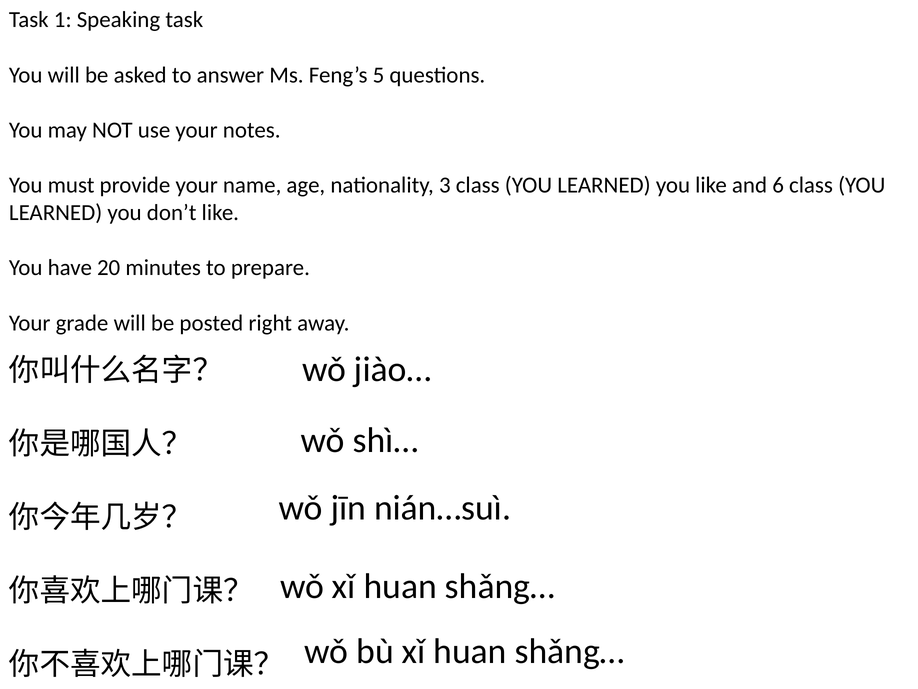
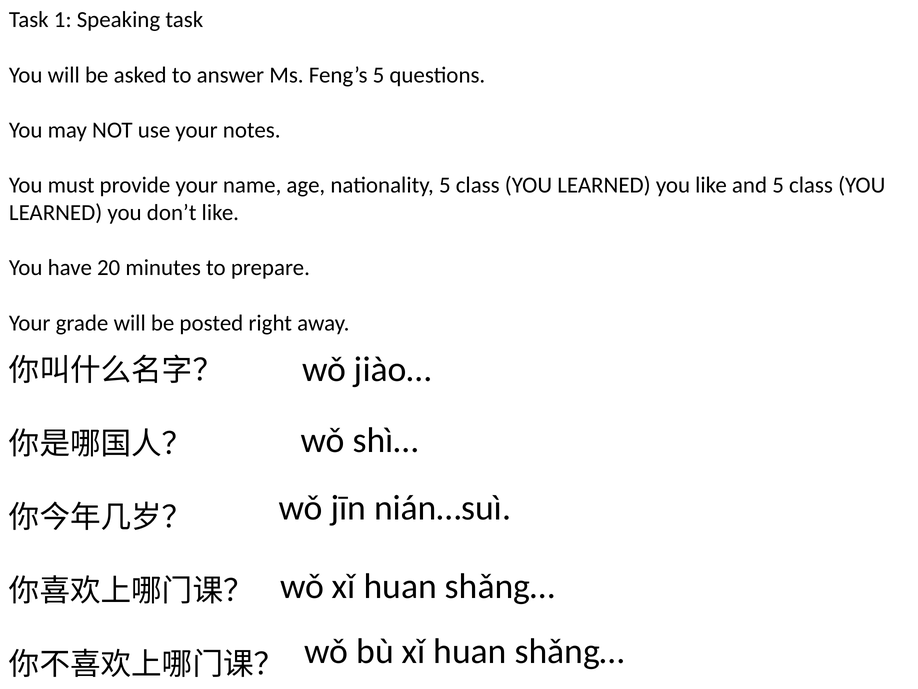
nationality 3: 3 -> 5
and 6: 6 -> 5
